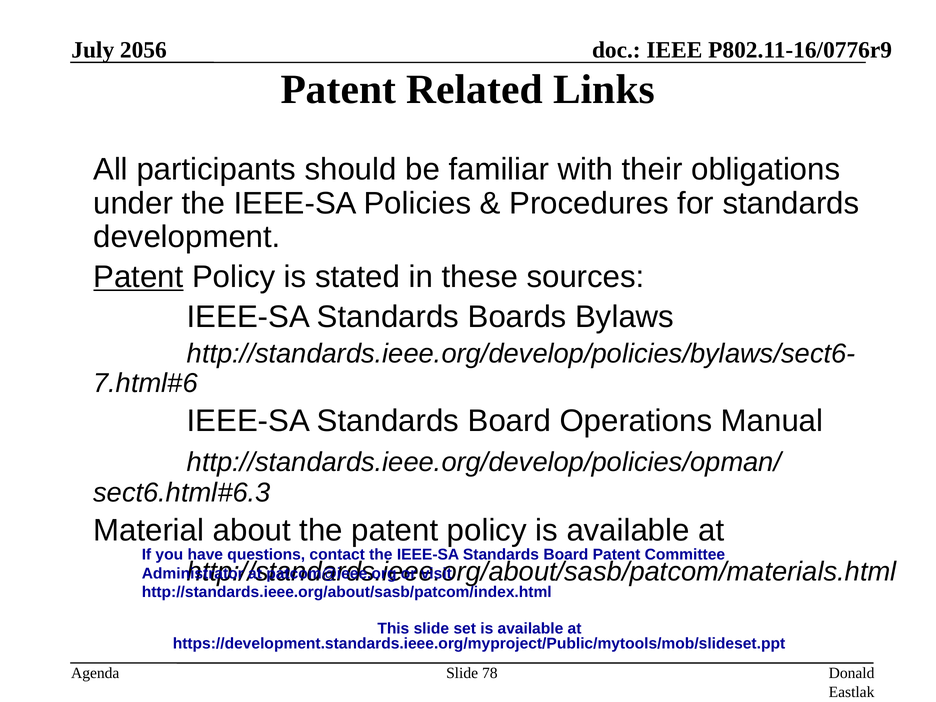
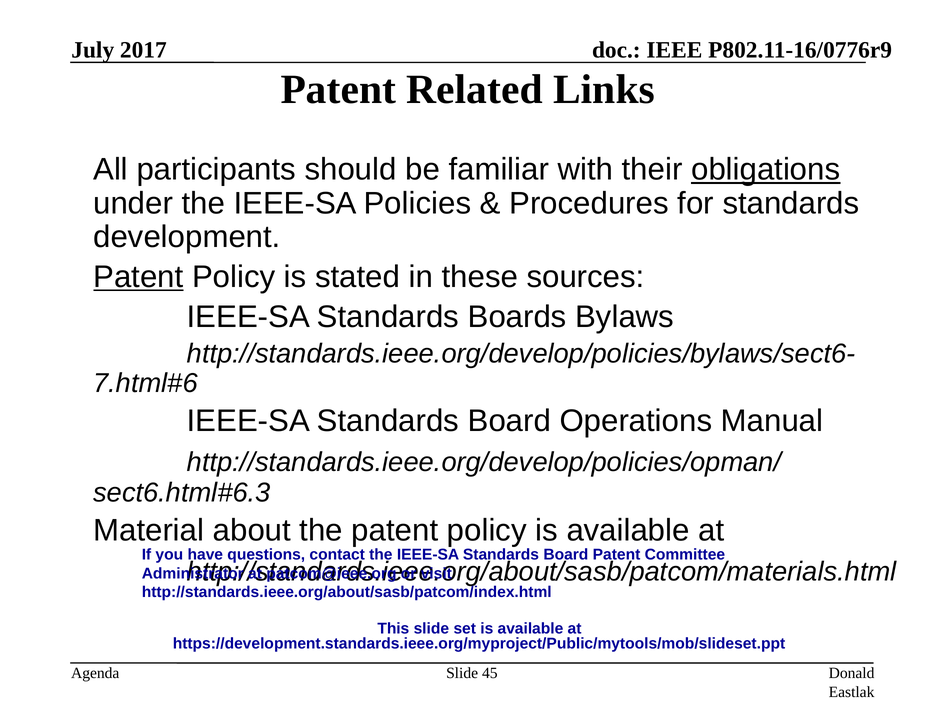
2056: 2056 -> 2017
obligations underline: none -> present
78: 78 -> 45
